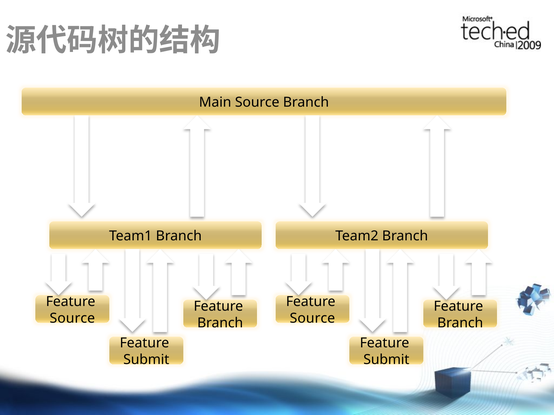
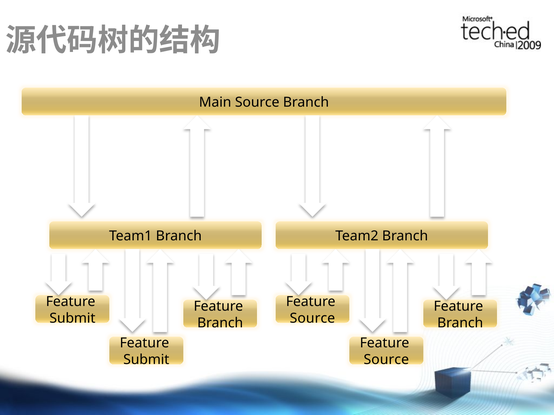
Source at (72, 319): Source -> Submit
Submit at (386, 360): Submit -> Source
